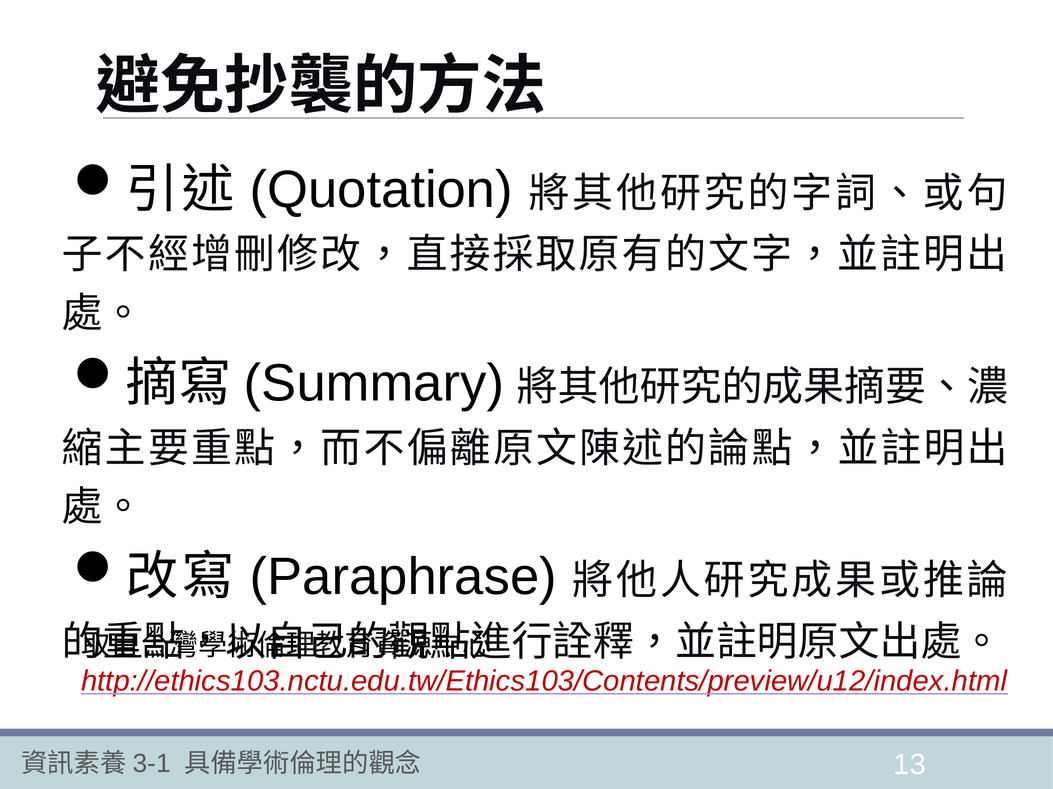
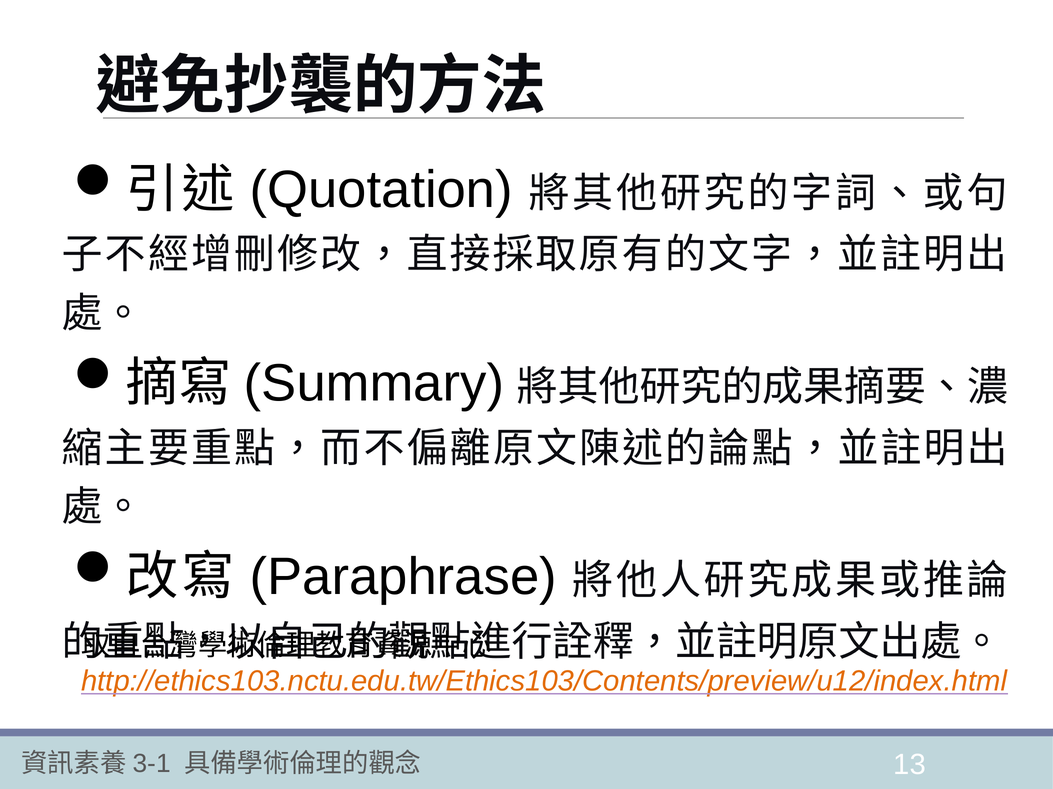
http://ethics103.nctu.edu.tw/Ethics103/Contents/preview/u12/index.html colour: red -> orange
